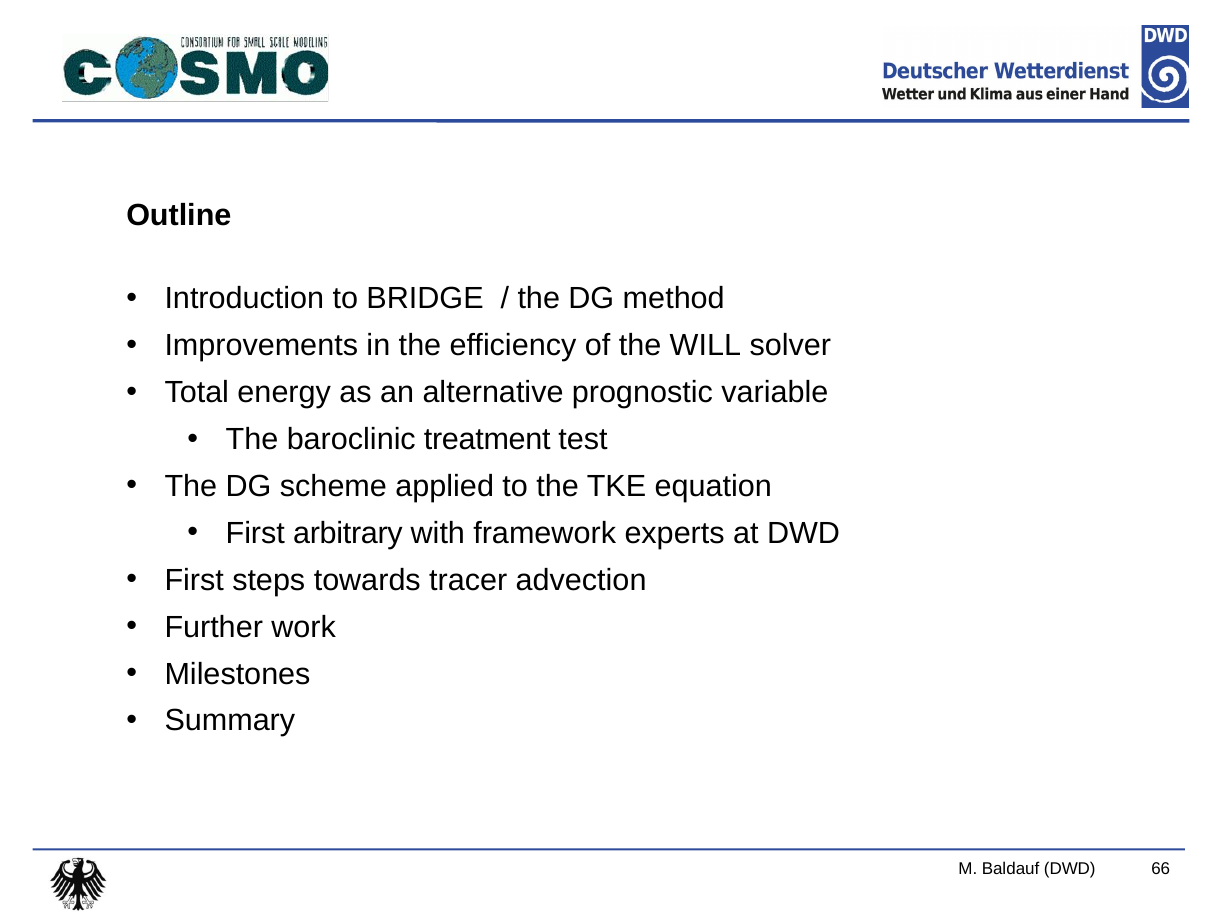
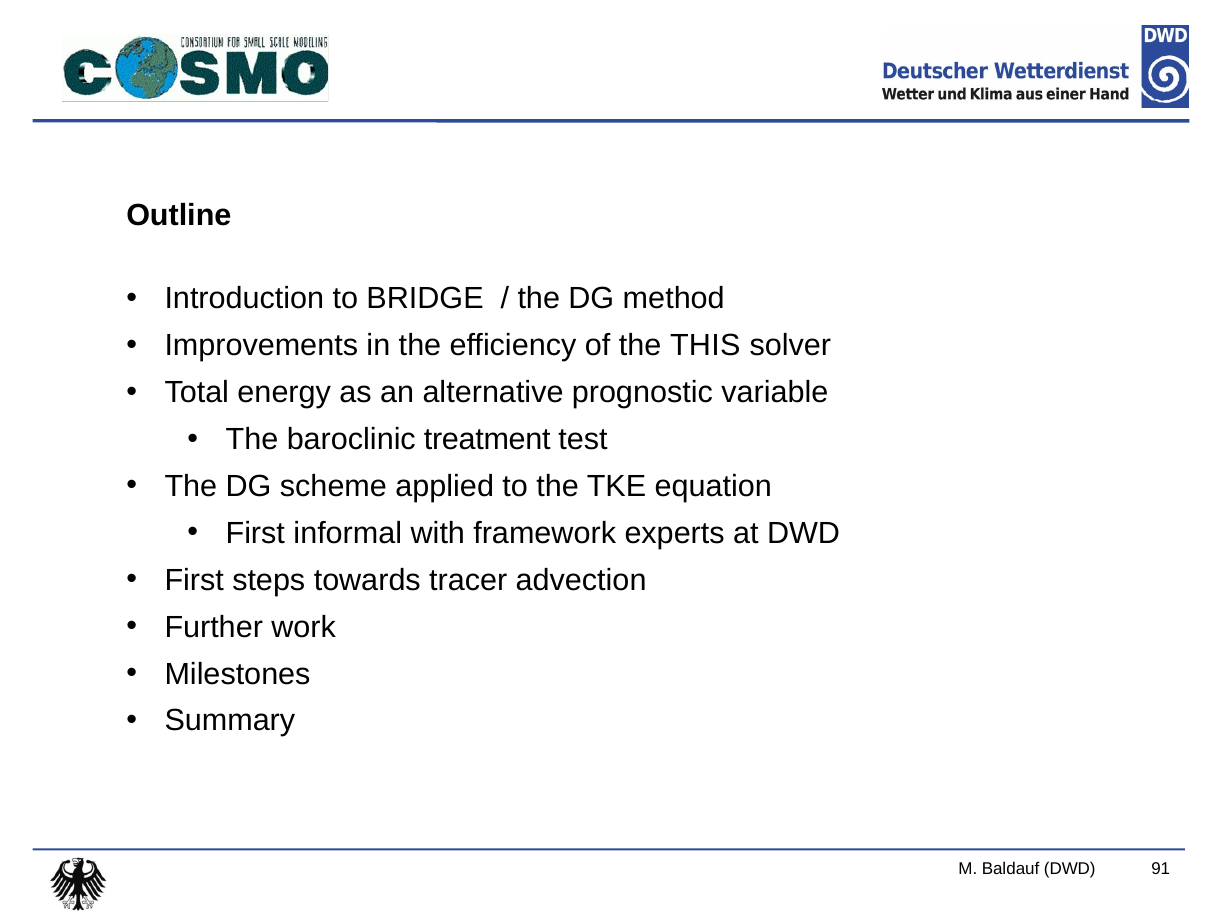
WILL: WILL -> THIS
arbitrary: arbitrary -> informal
66: 66 -> 91
